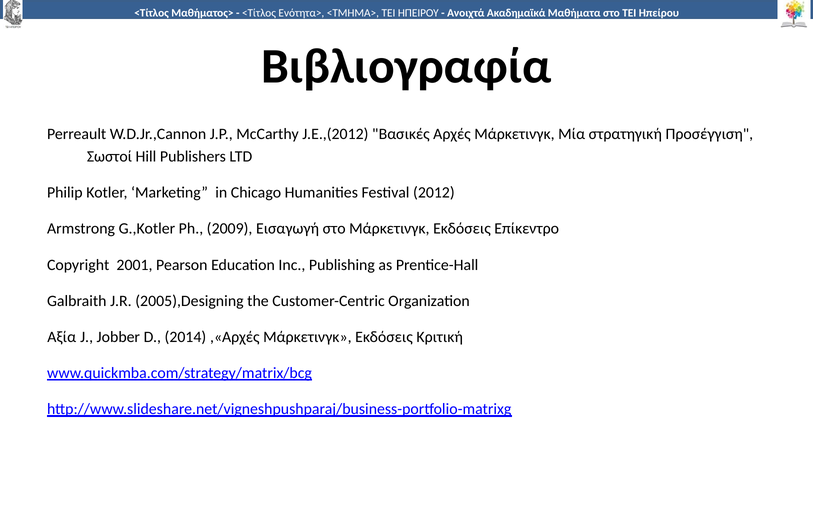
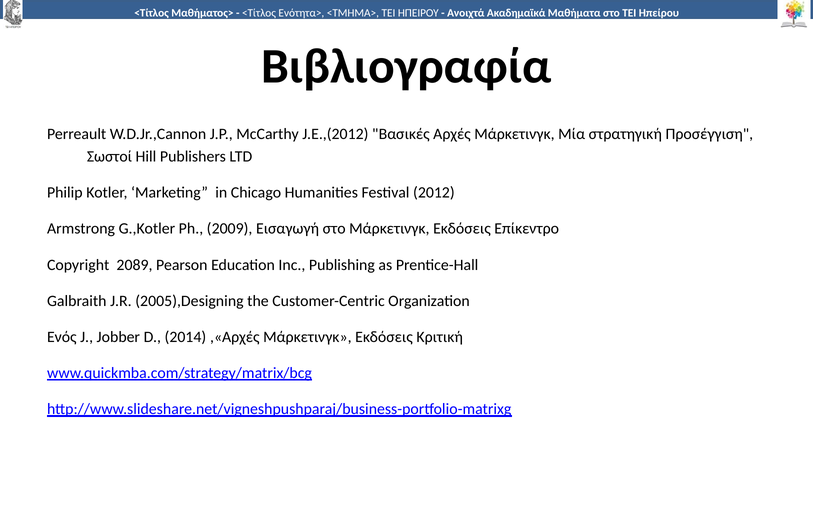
2001: 2001 -> 2089
Αξία: Αξία -> Ενός
